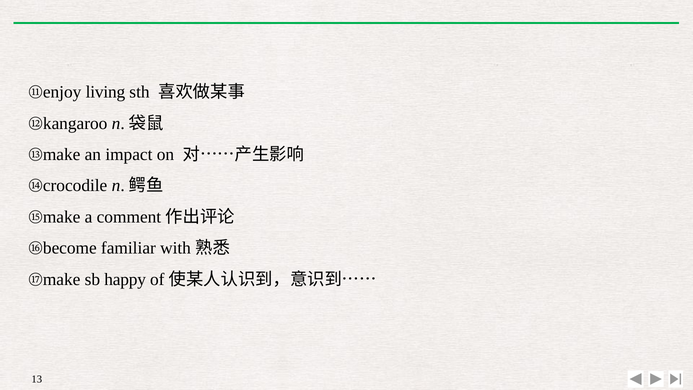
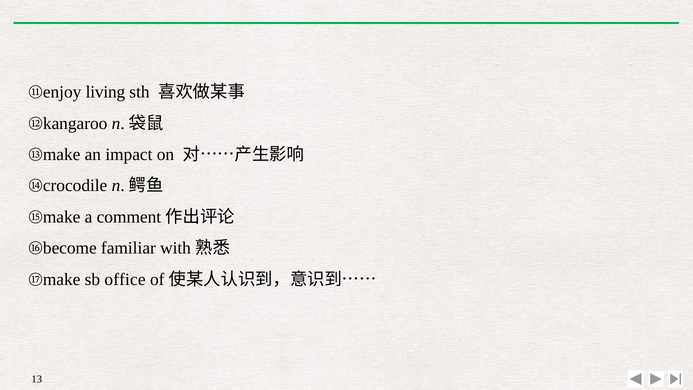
happy: happy -> office
